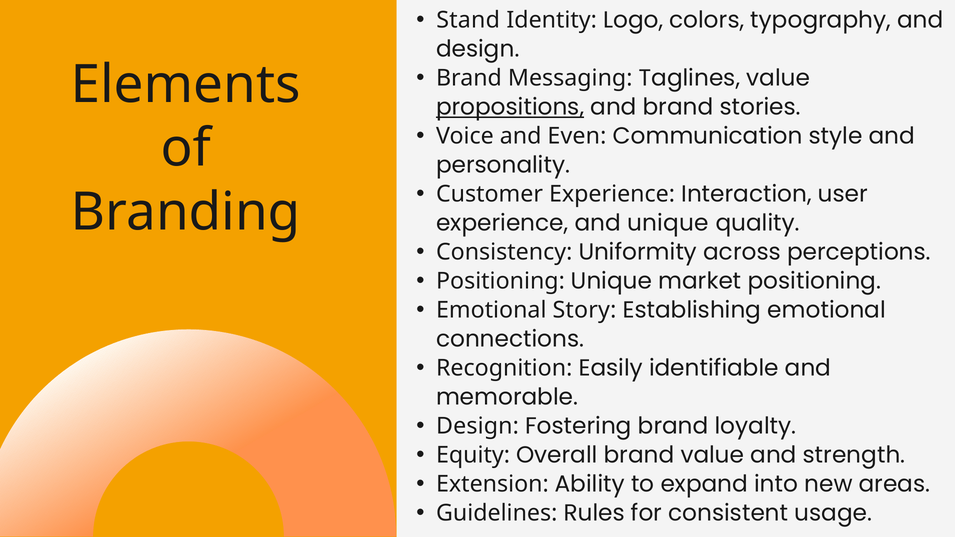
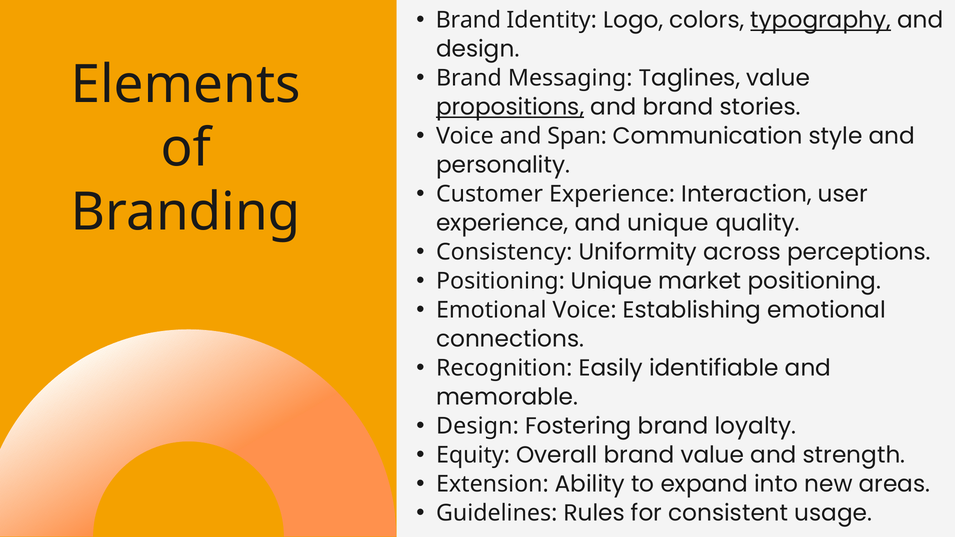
Stand at (468, 20): Stand -> Brand
typography underline: none -> present
Even: Even -> Span
Emotional Story: Story -> Voice
